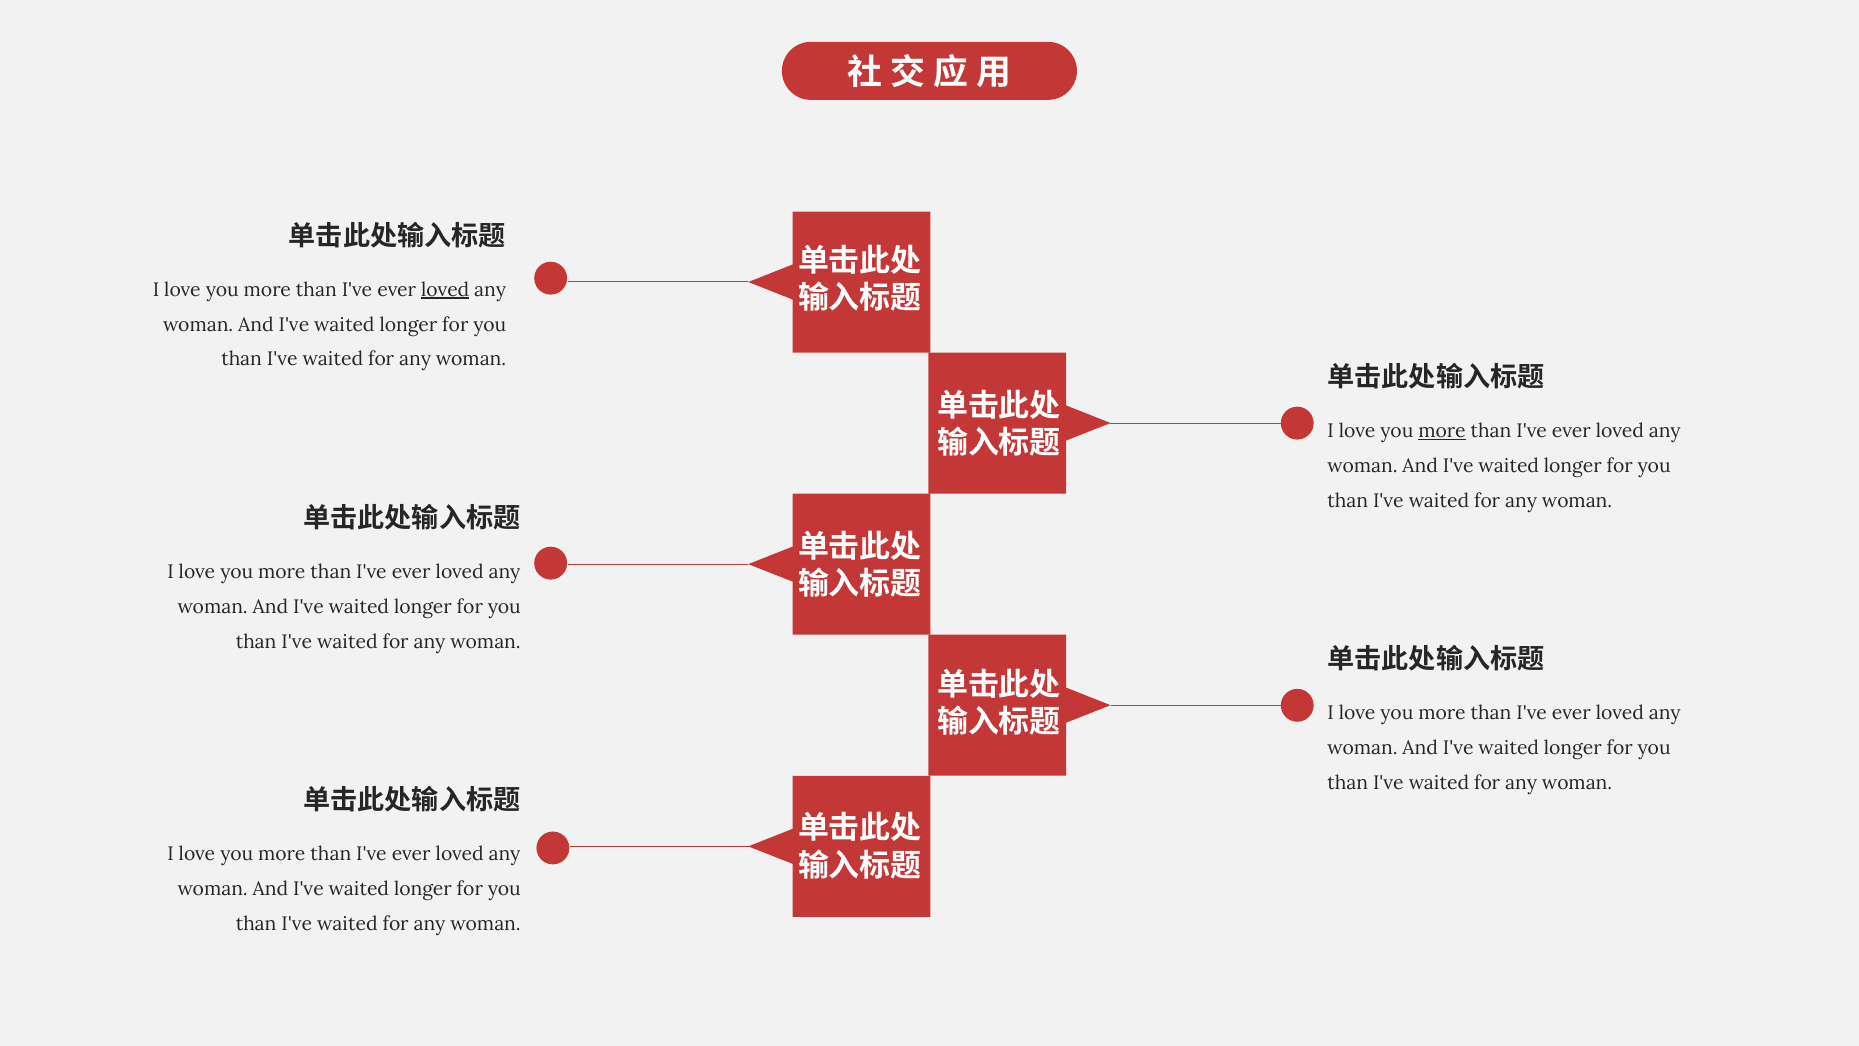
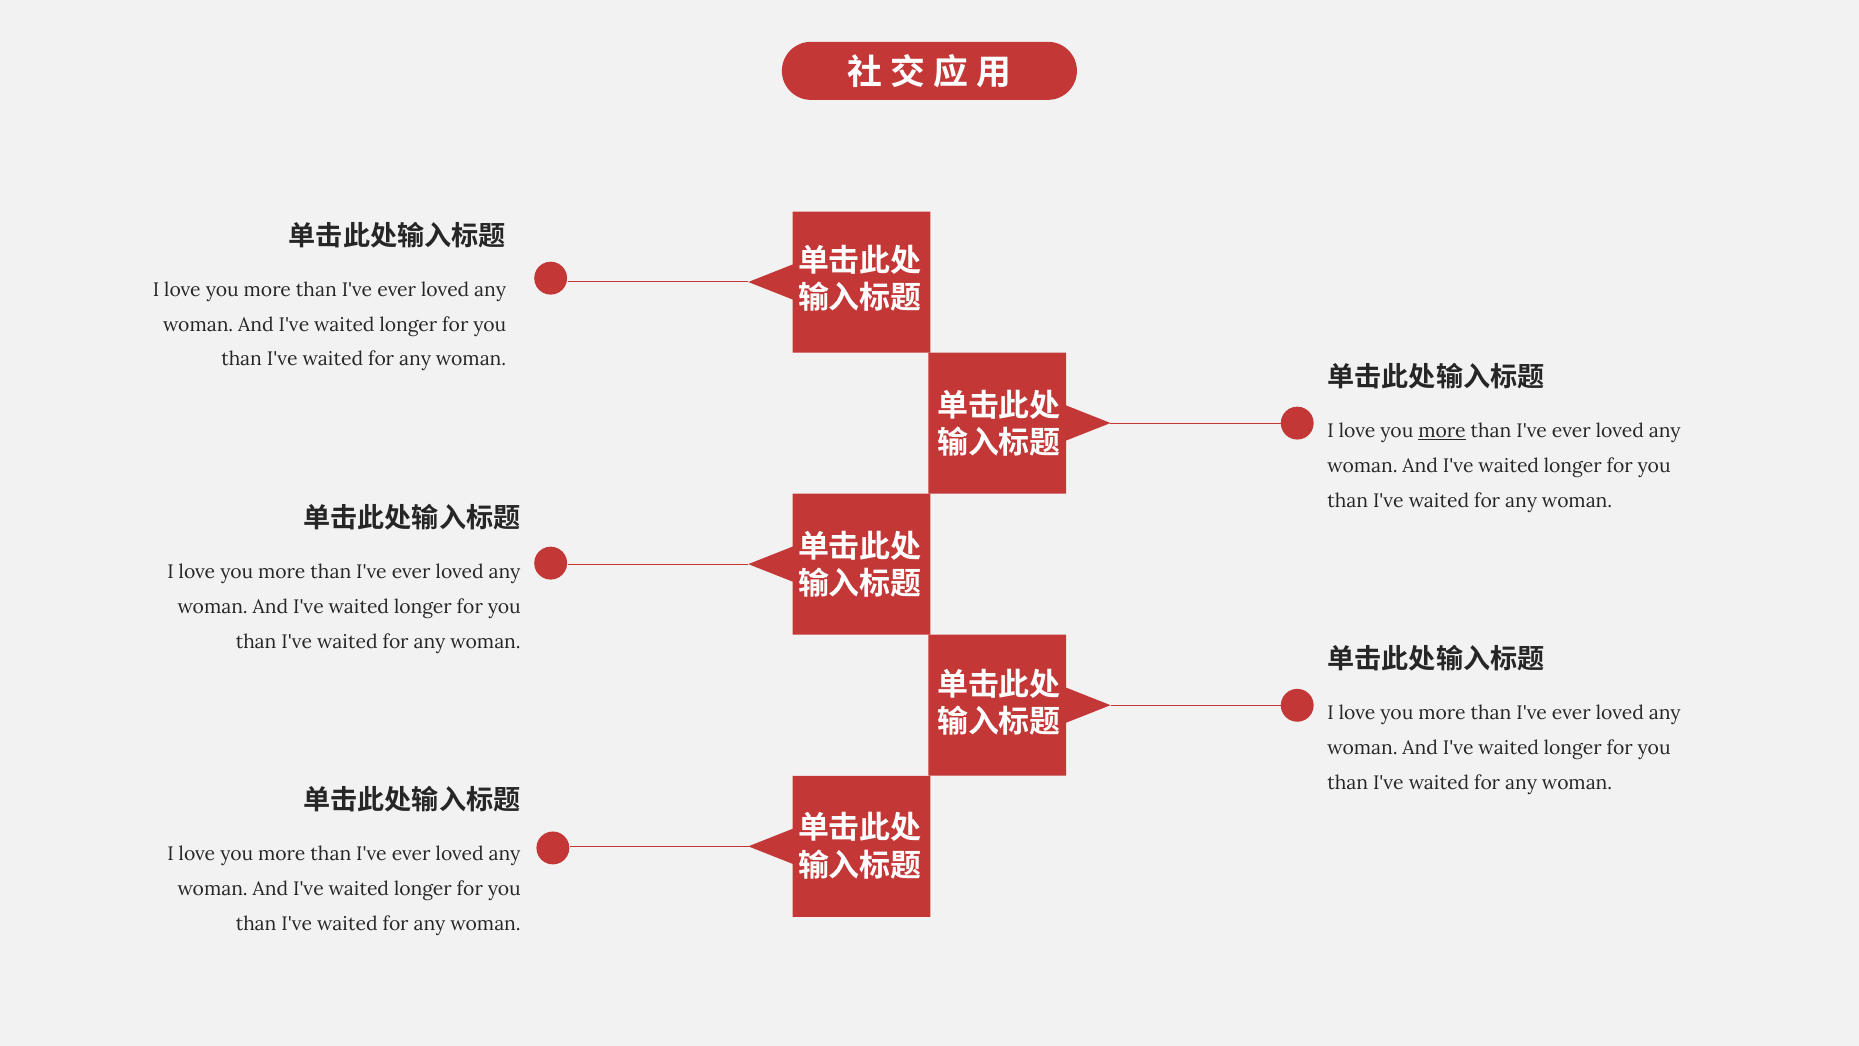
loved at (445, 290) underline: present -> none
